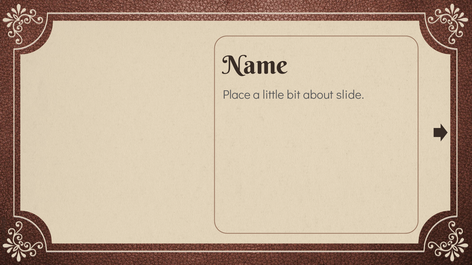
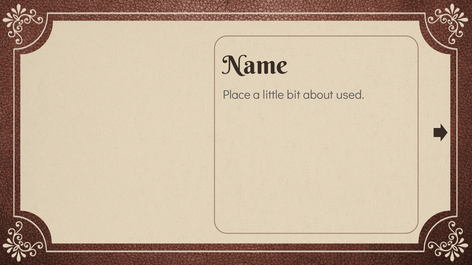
slide: slide -> used
